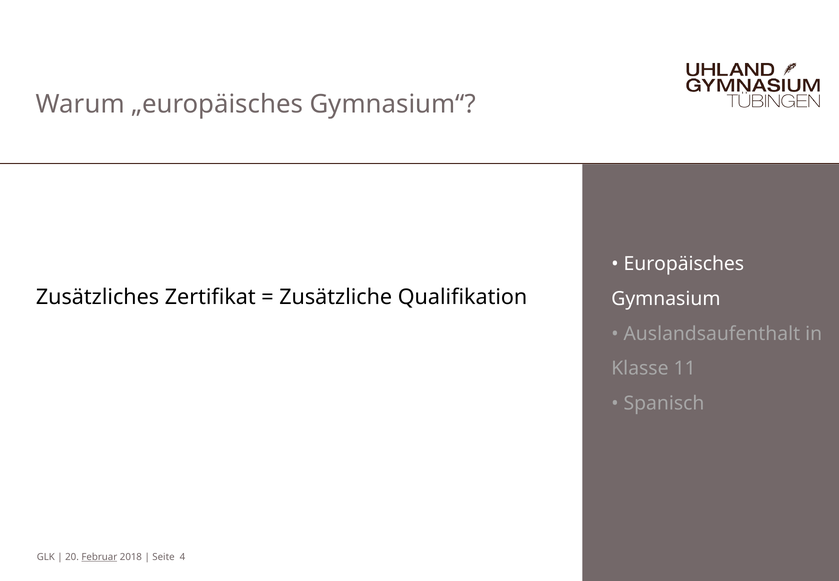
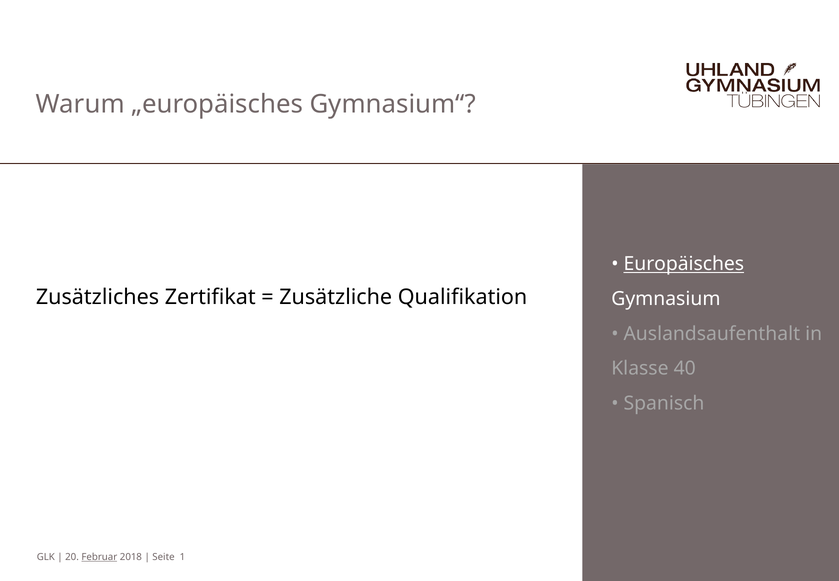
Europäisches underline: none -> present
11: 11 -> 40
4: 4 -> 1
